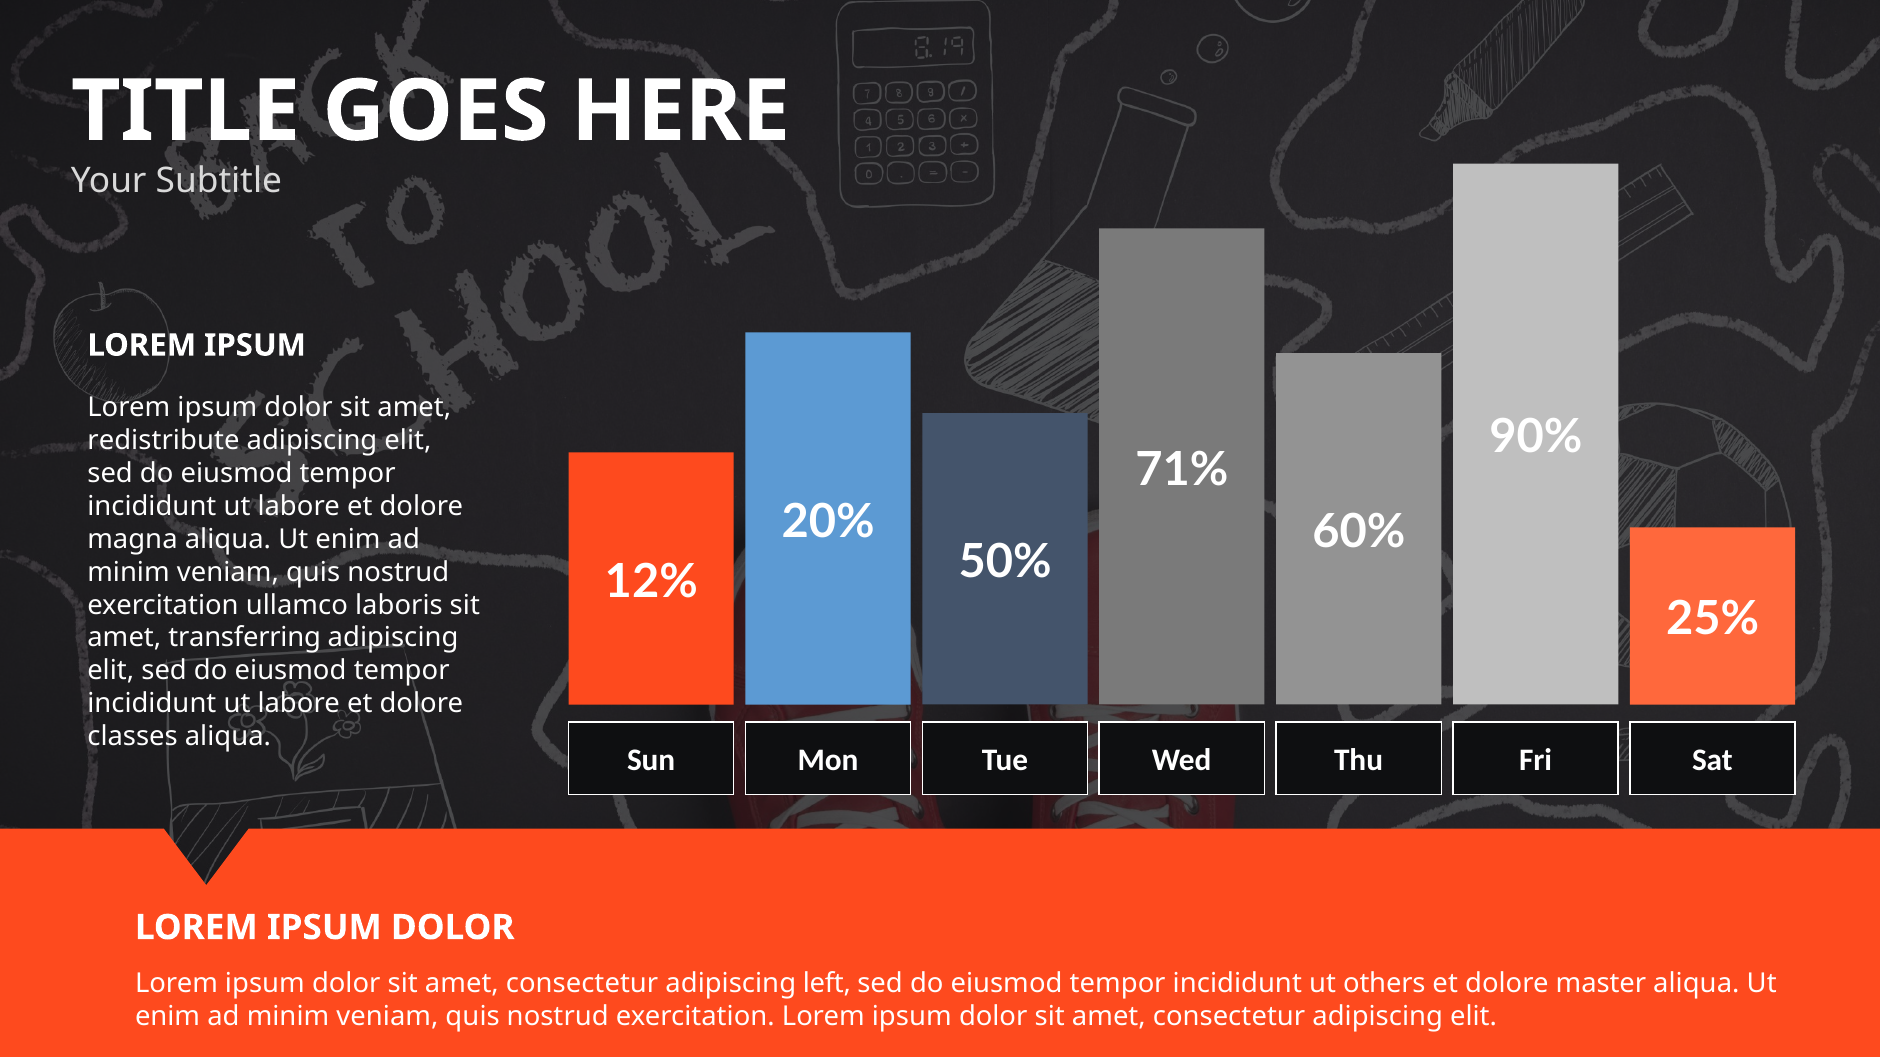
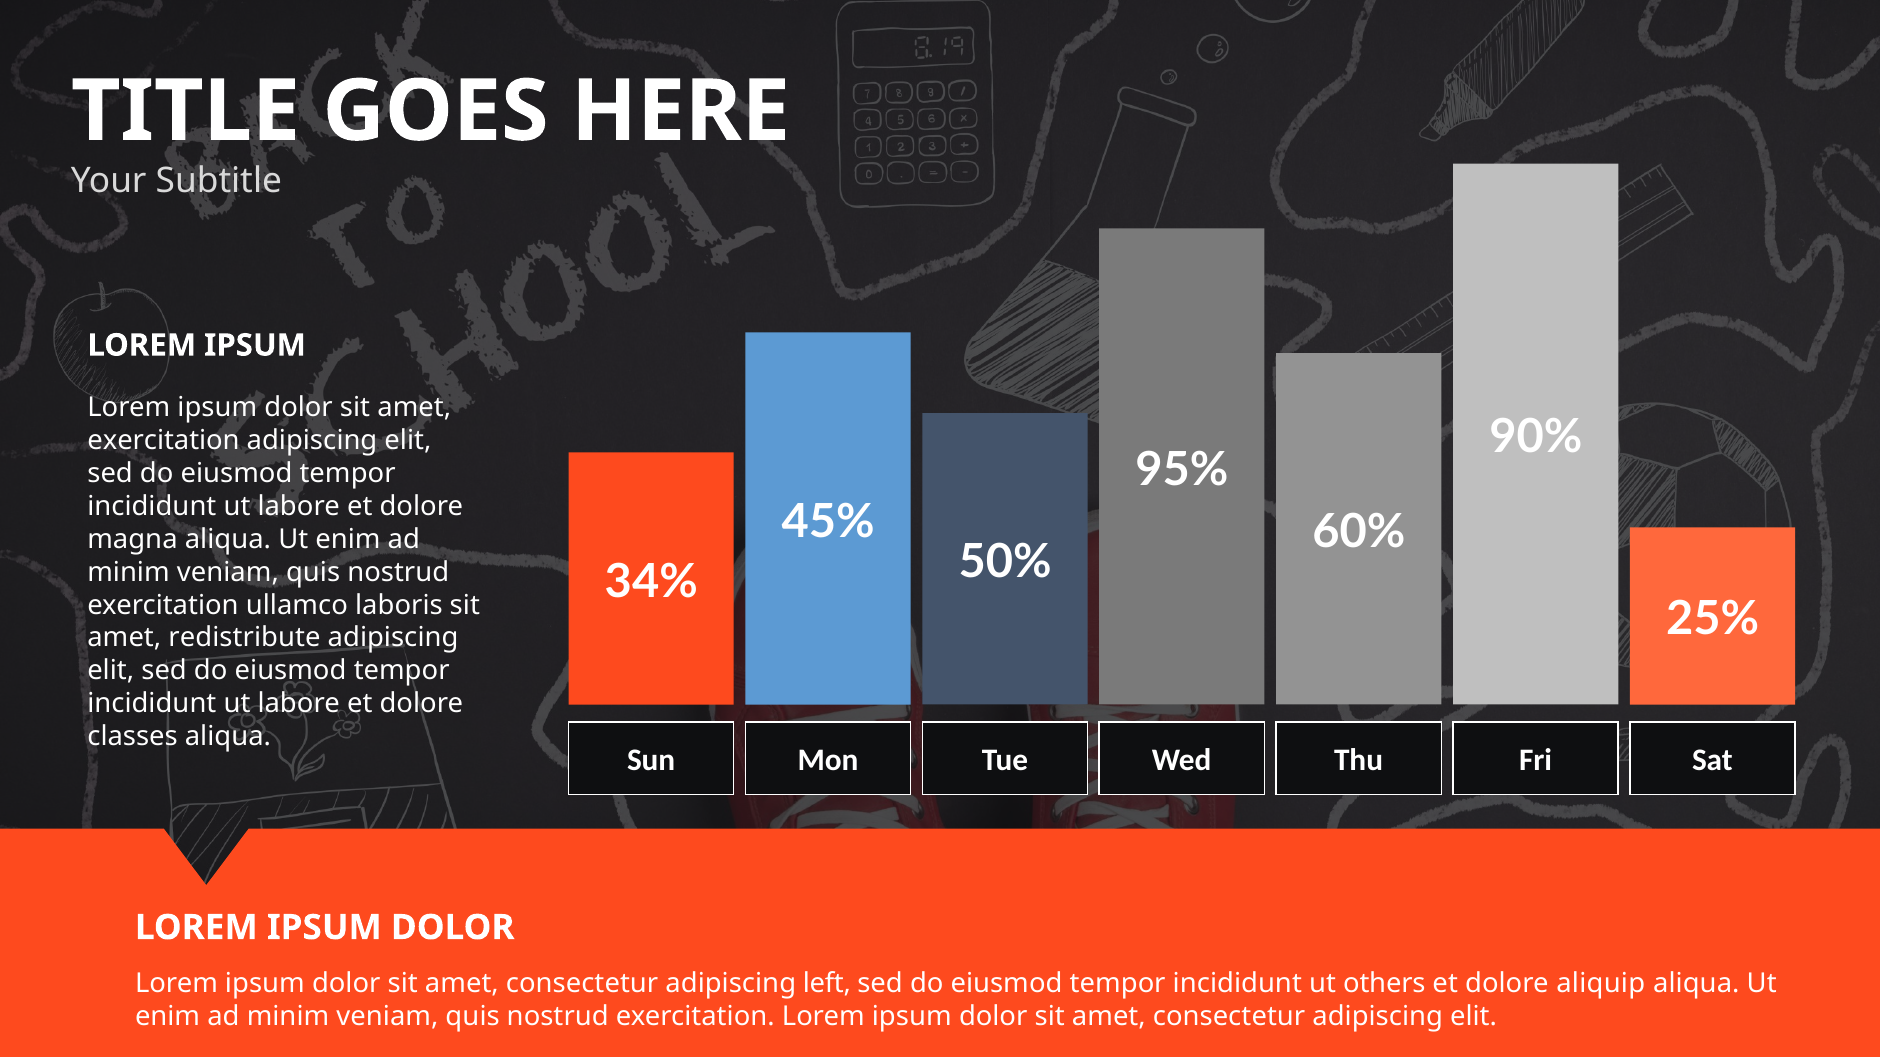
redistribute at (163, 441): redistribute -> exercitation
71%: 71% -> 95%
20%: 20% -> 45%
12%: 12% -> 34%
transferring: transferring -> redistribute
master: master -> aliquip
